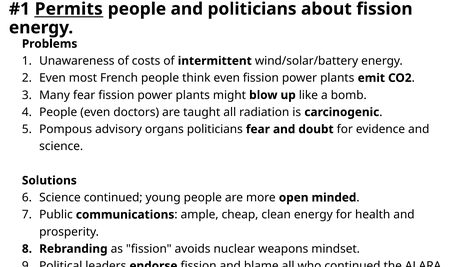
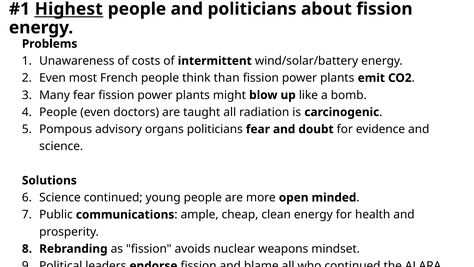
Permits: Permits -> Highest
think even: even -> than
